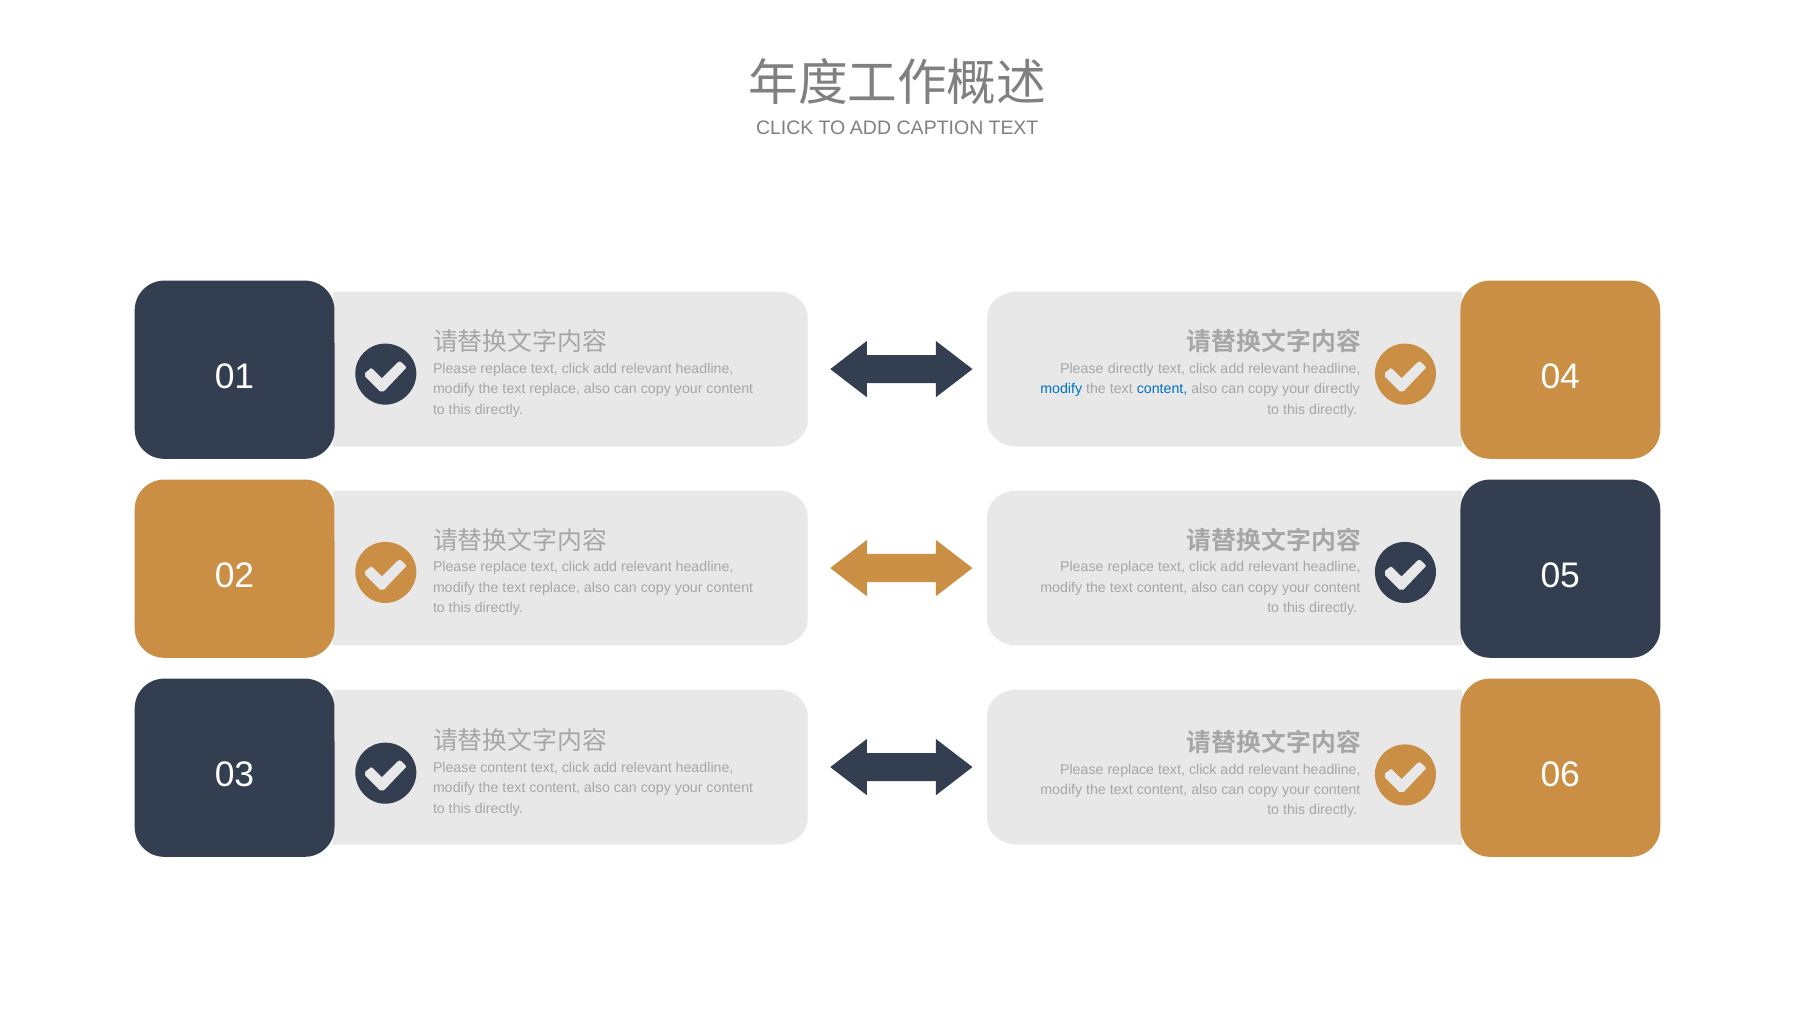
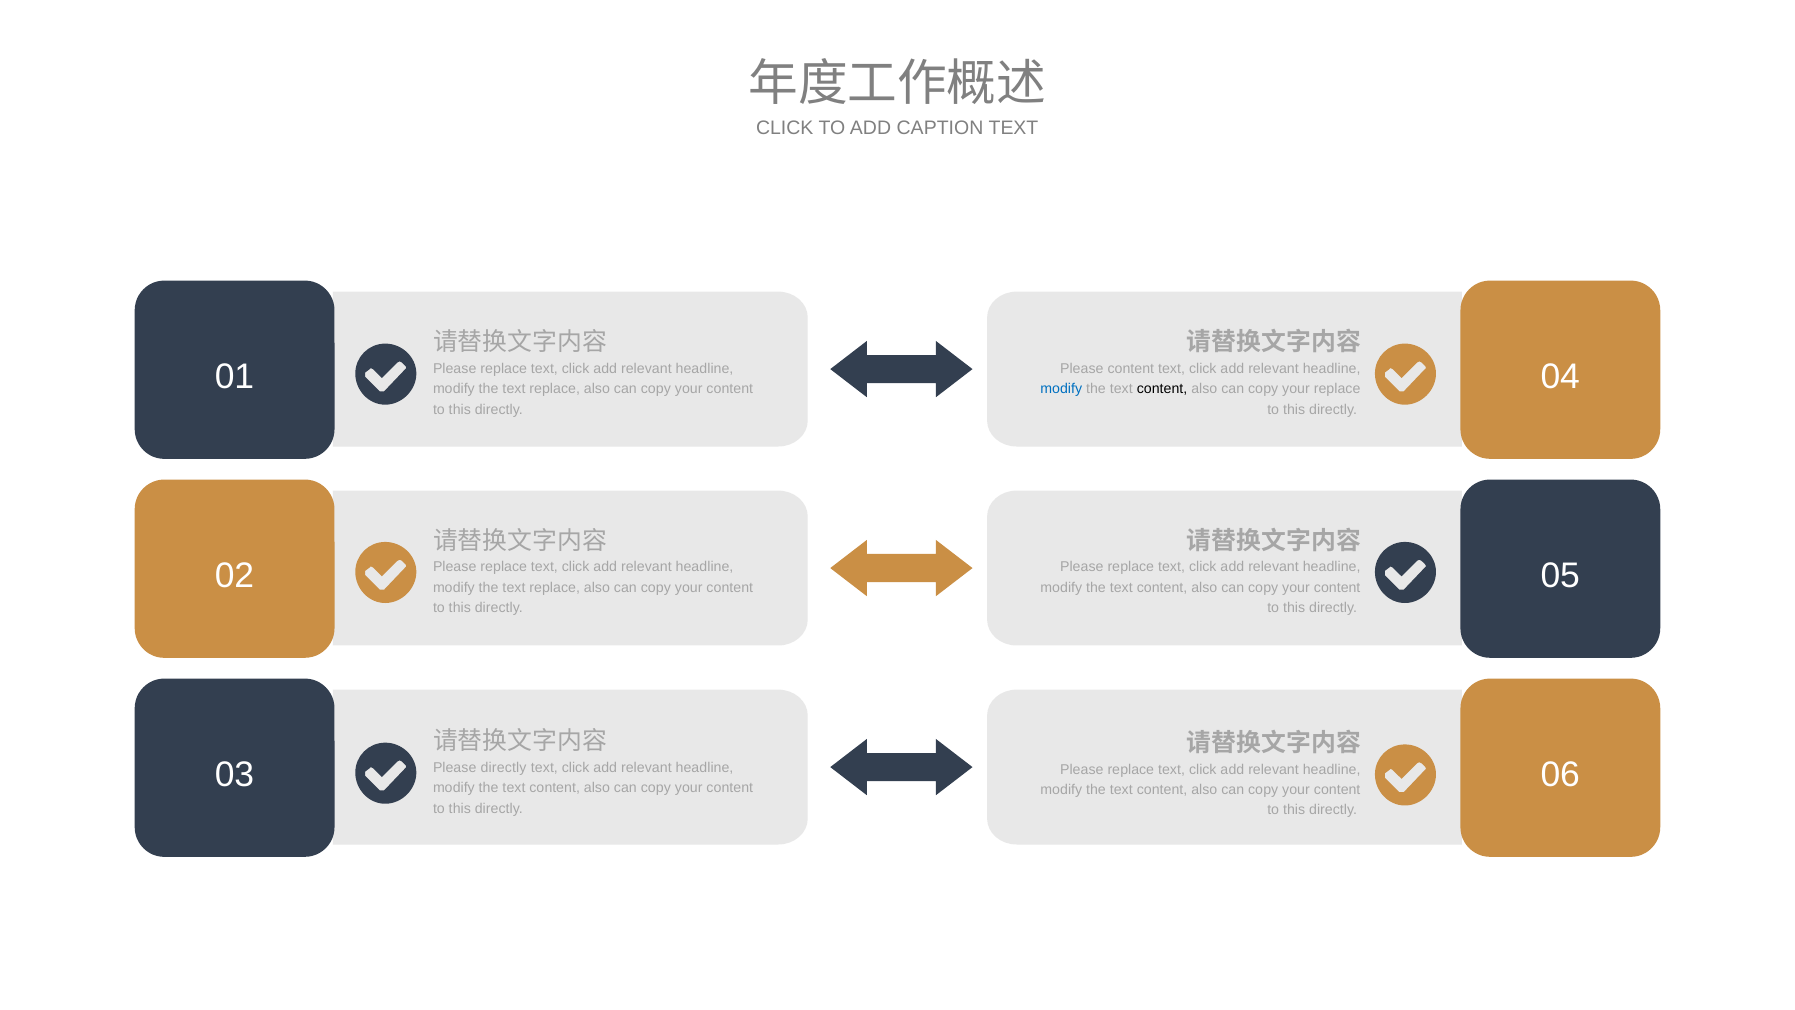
Please directly: directly -> content
content at (1162, 389) colour: blue -> black
your directly: directly -> replace
Please content: content -> directly
